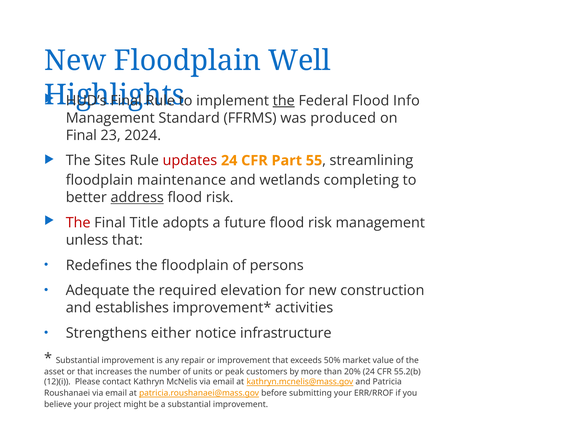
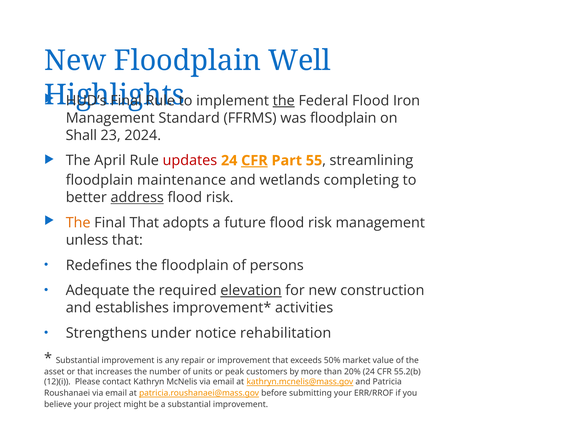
Info: Info -> Iron
was produced: produced -> floodplain
Final at (81, 135): Final -> Shall
Sites: Sites -> April
CFR at (254, 161) underline: none -> present
The at (78, 223) colour: red -> orange
Final Title: Title -> That
elevation underline: none -> present
either: either -> under
infrastructure: infrastructure -> rehabilitation
